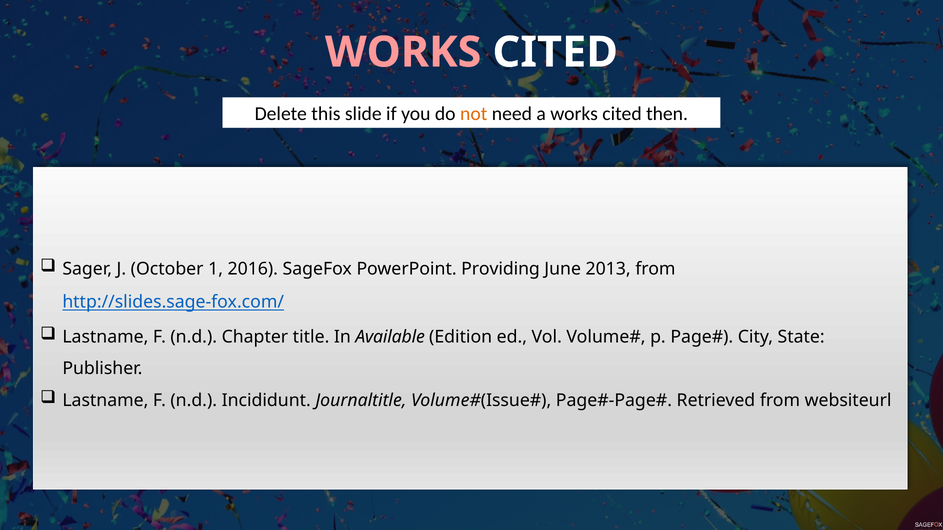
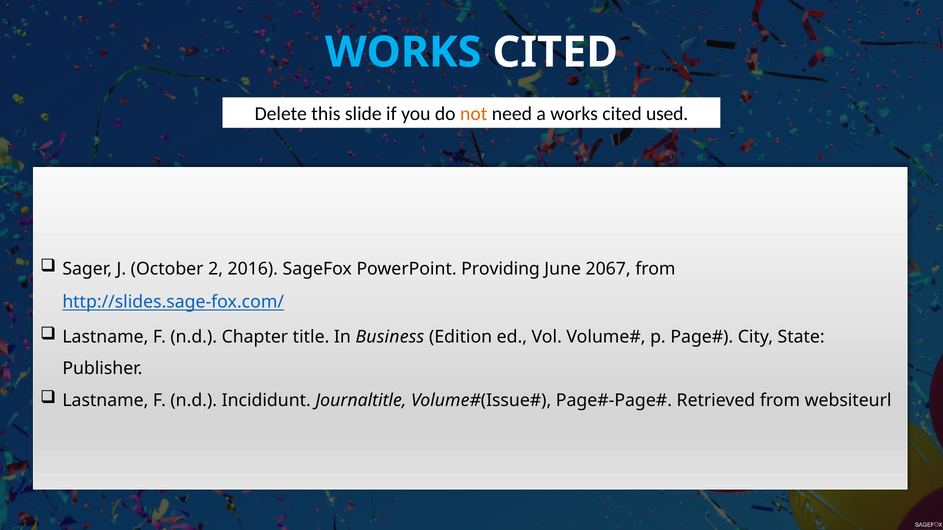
WORKS at (403, 52) colour: pink -> light blue
then: then -> used
1: 1 -> 2
2013: 2013 -> 2067
Available: Available -> Business
